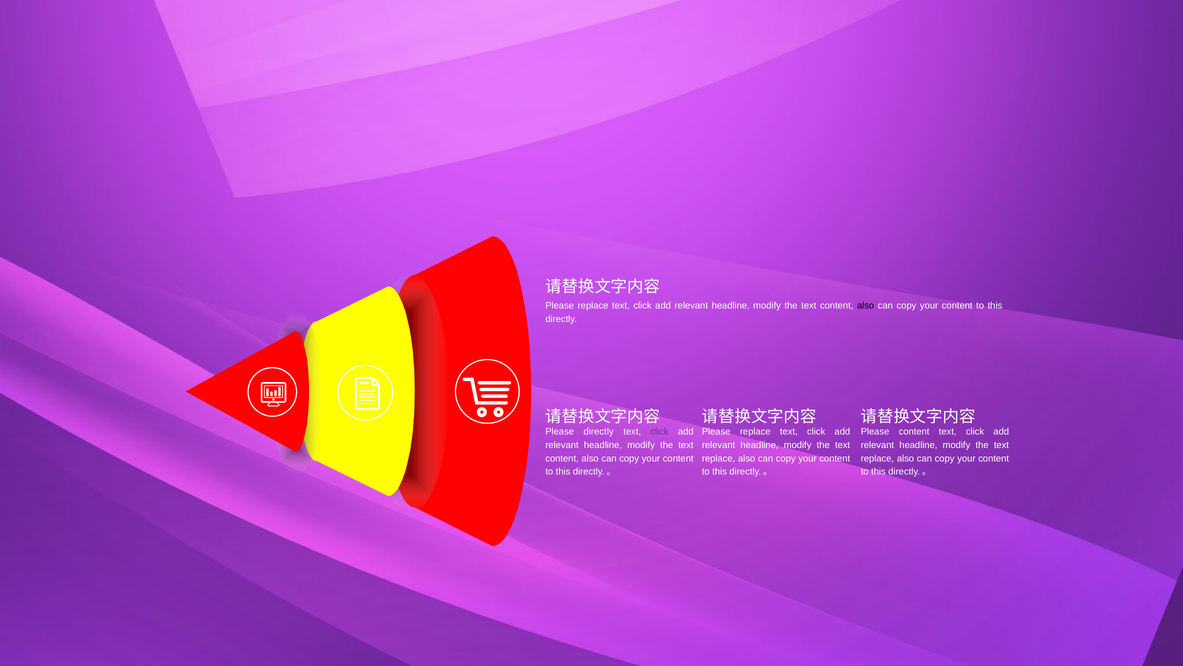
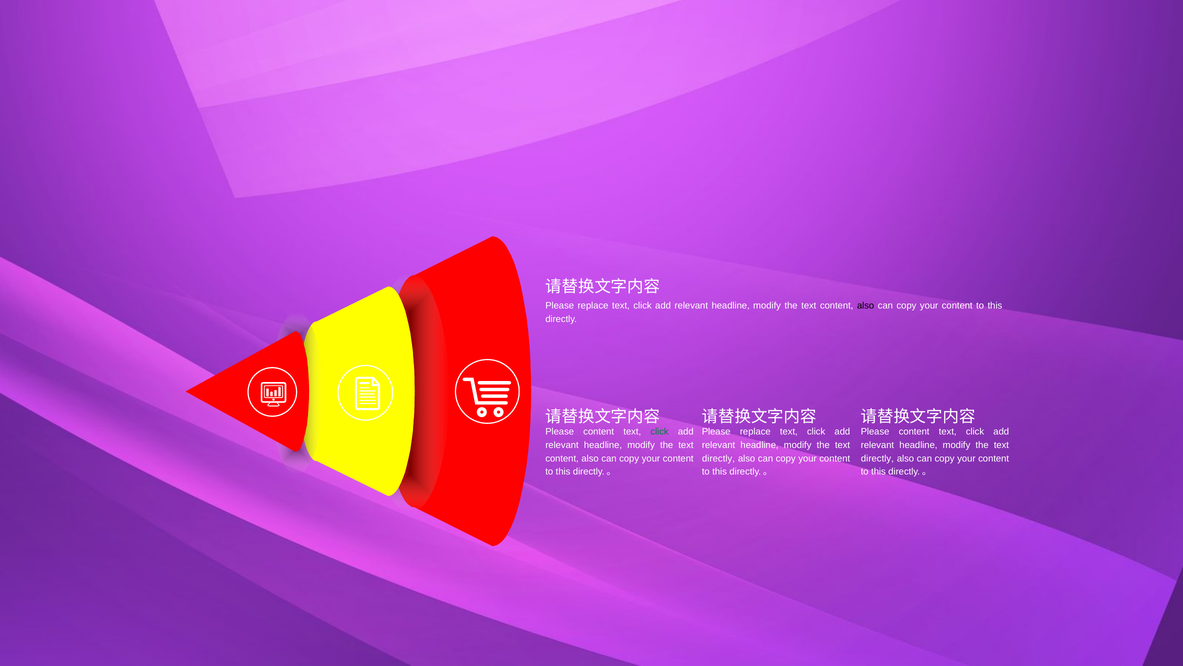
directly at (599, 431): directly -> content
click at (660, 431) colour: purple -> green
replace at (719, 458): replace -> directly
replace at (877, 458): replace -> directly
